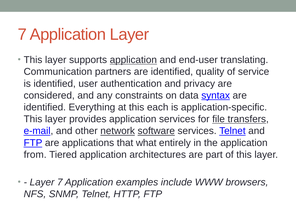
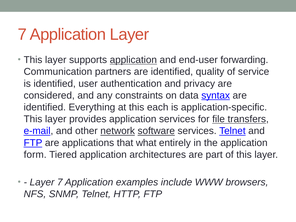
translating: translating -> forwarding
from: from -> form
